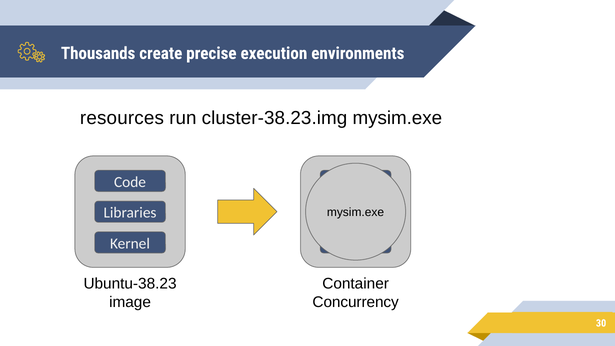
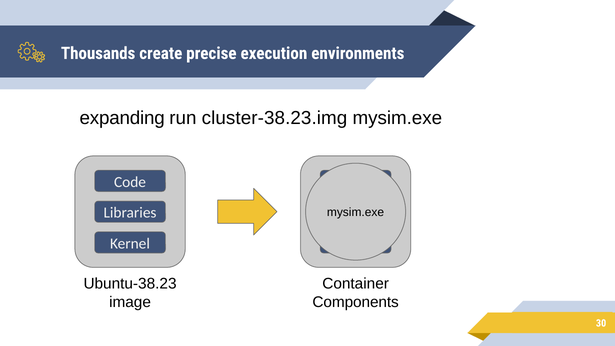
resources: resources -> expanding
Concurrency: Concurrency -> Components
